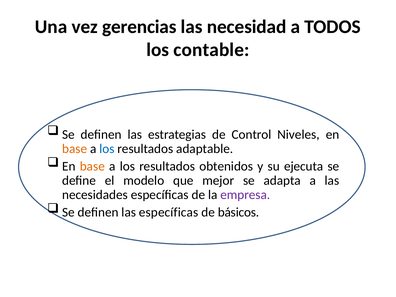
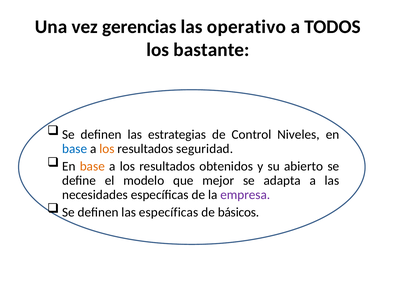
necesidad: necesidad -> operativo
contable: contable -> bastante
base at (75, 149) colour: orange -> blue
los at (107, 149) colour: blue -> orange
adaptable: adaptable -> seguridad
ejecuta: ejecuta -> abierto
